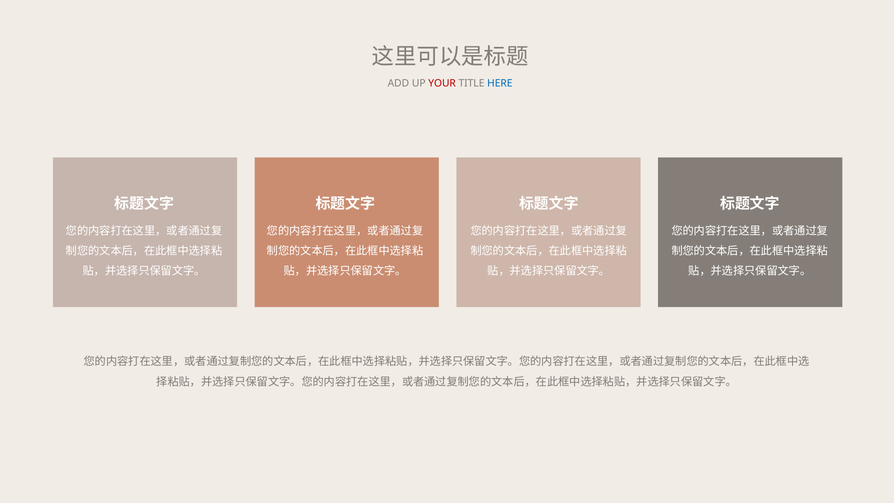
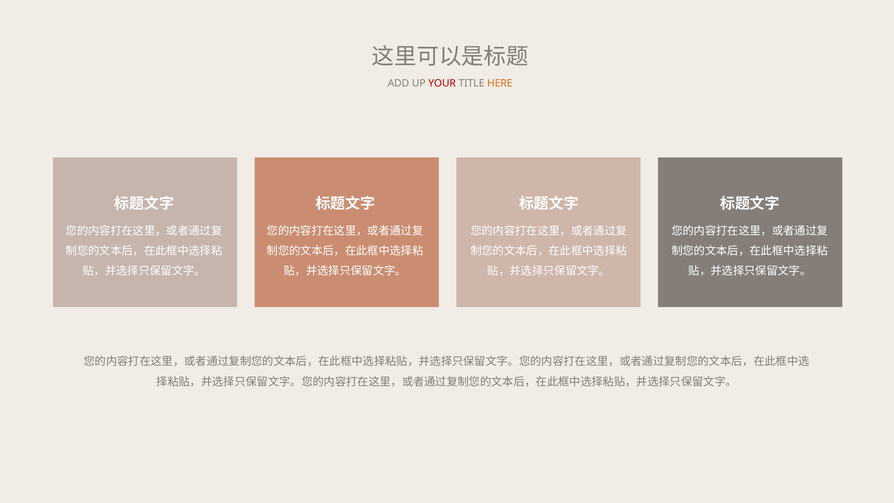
HERE colour: blue -> orange
